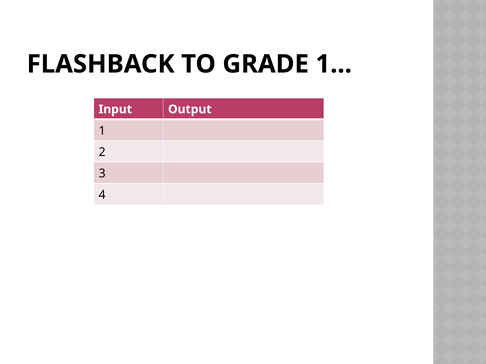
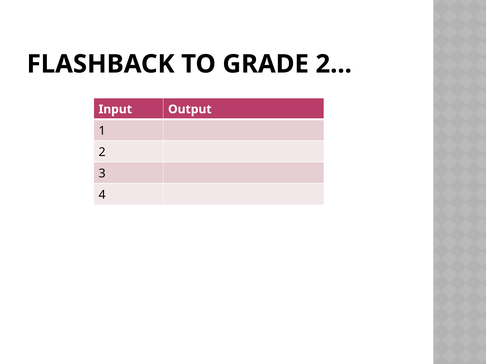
GRADE 1: 1 -> 2
